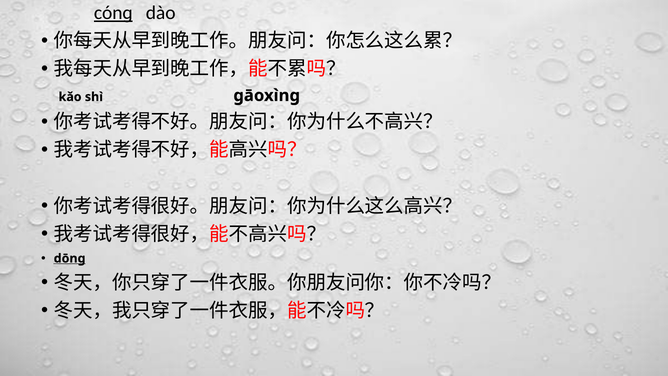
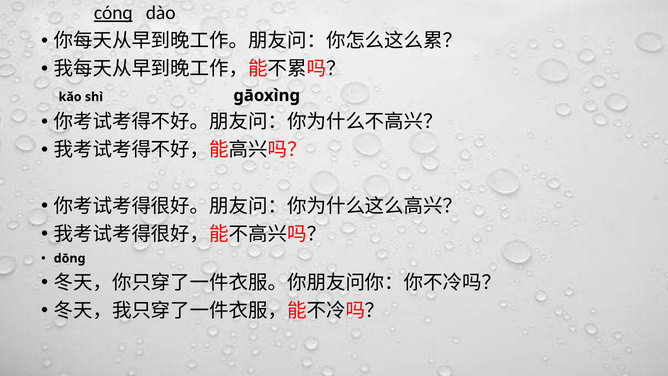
dōnɡ underline: present -> none
